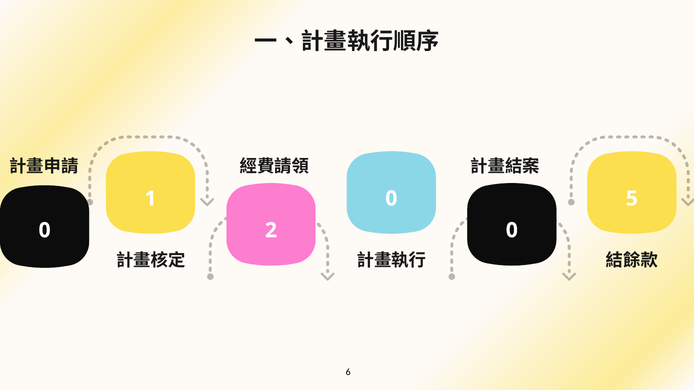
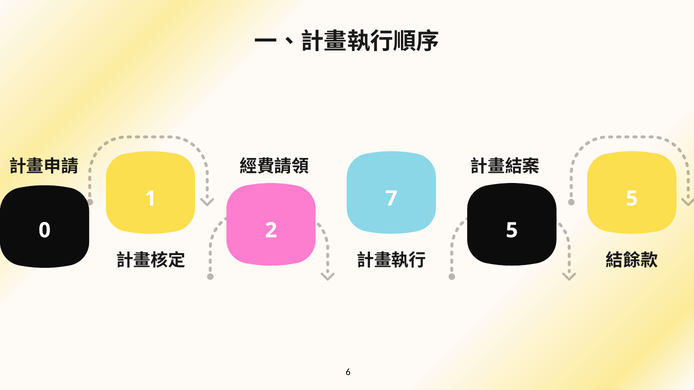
1 0: 0 -> 7
2 0: 0 -> 5
